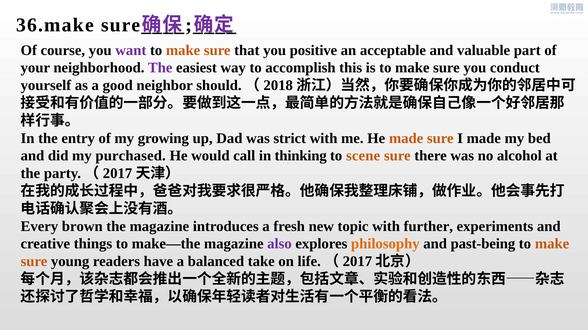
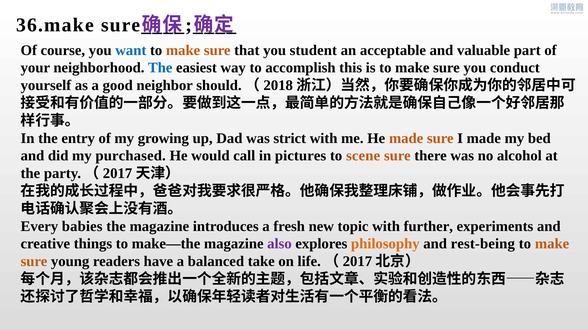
want colour: purple -> blue
positive: positive -> student
The at (160, 68) colour: purple -> blue
thinking: thinking -> pictures
brown: brown -> babies
past-being: past-being -> rest-being
